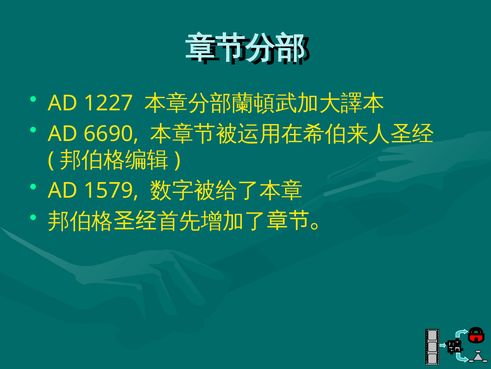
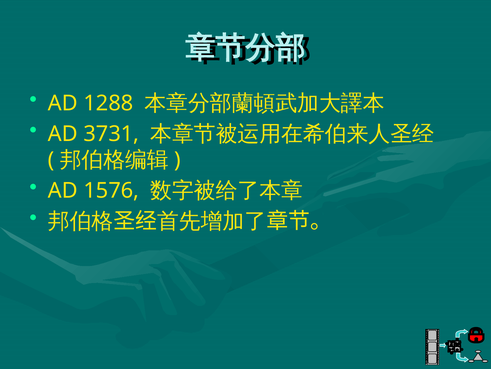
1227: 1227 -> 1288
6690: 6690 -> 3731
1579: 1579 -> 1576
